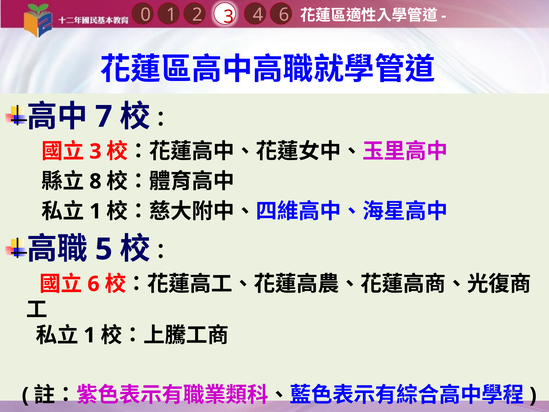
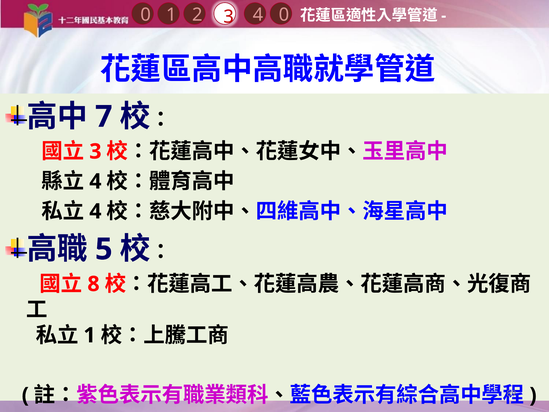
4 6: 6 -> 0
8 at (95, 181): 8 -> 4
1 at (95, 211): 1 -> 4
6 at (93, 284): 6 -> 8
